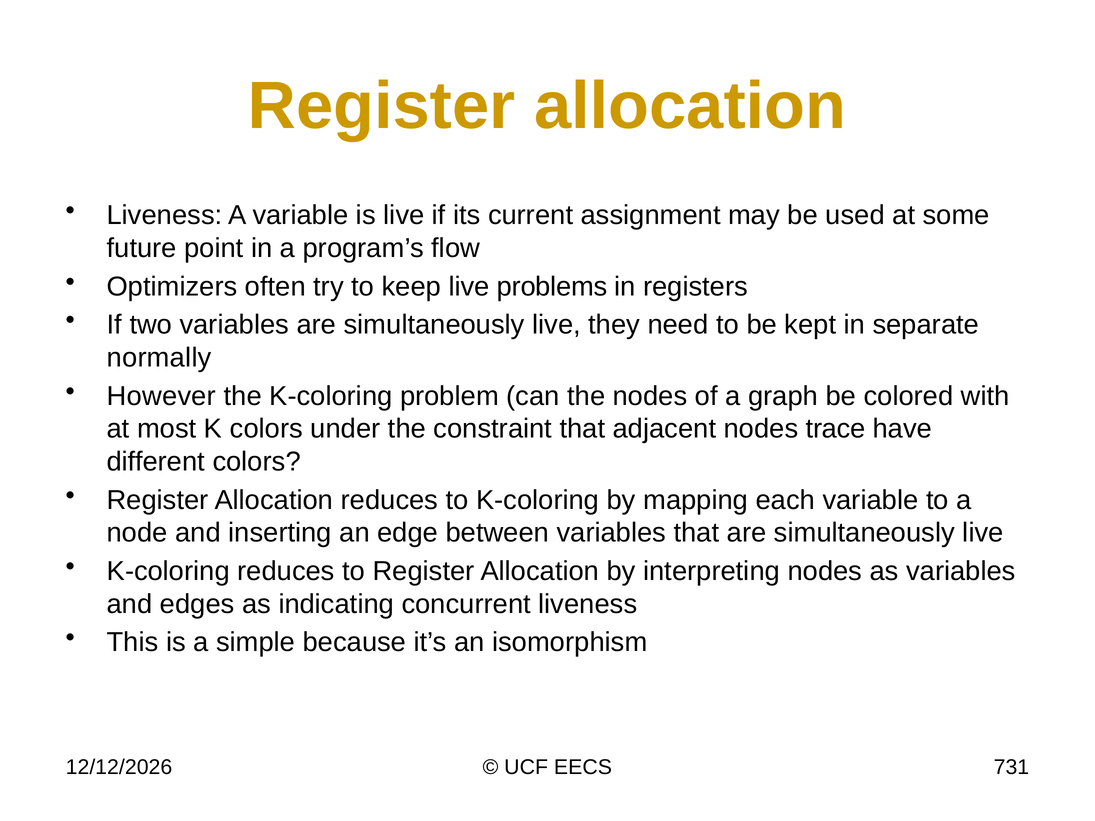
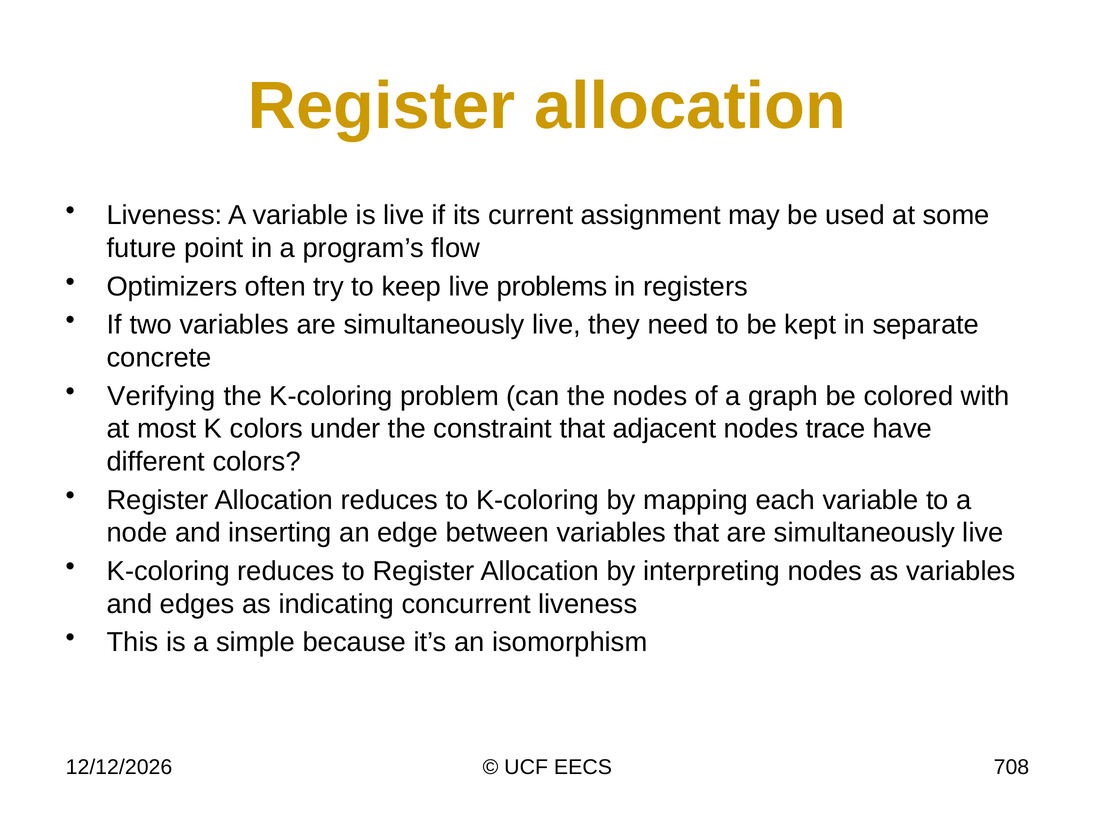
normally: normally -> concrete
However: However -> Verifying
731: 731 -> 708
